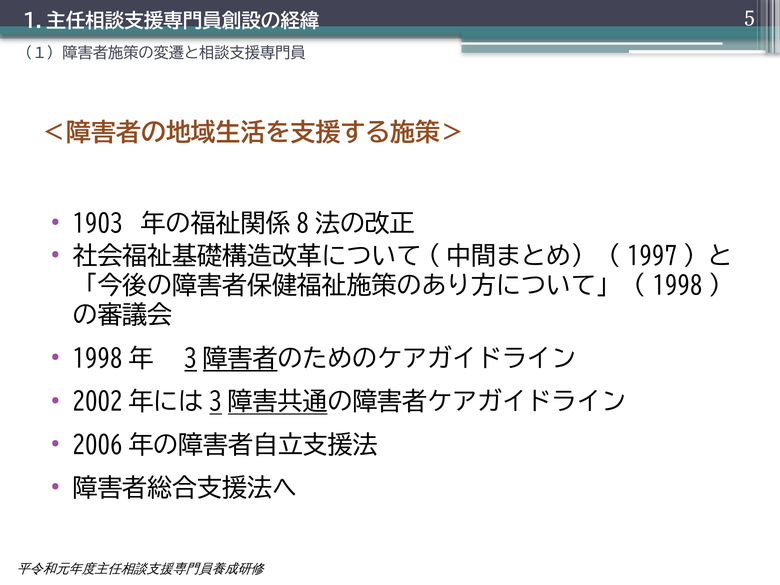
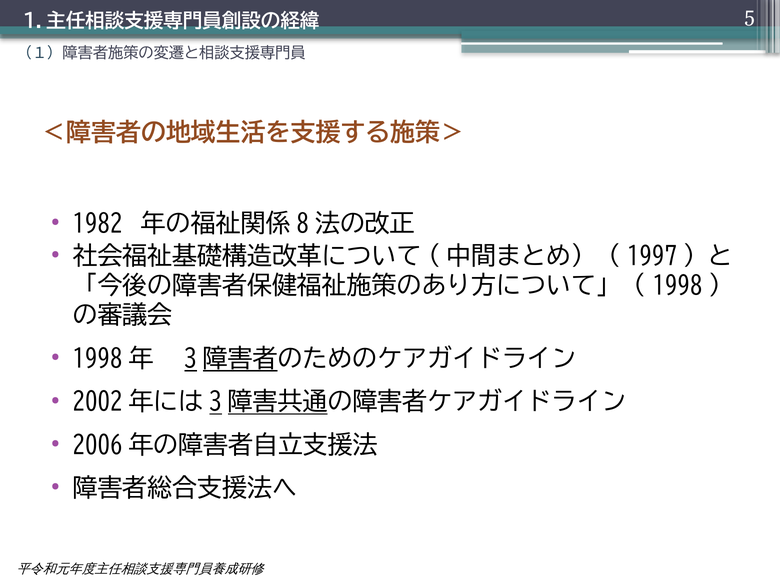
1903: 1903 -> 1982
